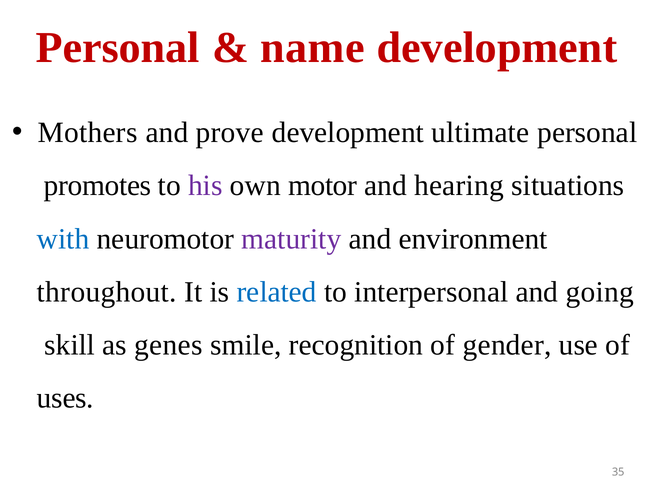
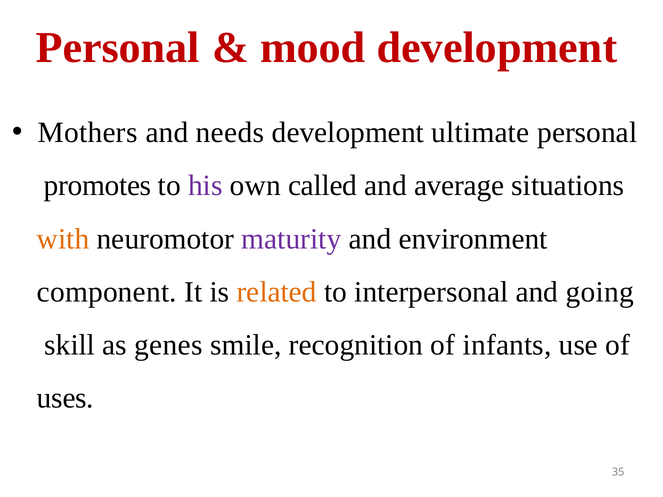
name: name -> mood
prove: prove -> needs
motor: motor -> called
hearing: hearing -> average
with colour: blue -> orange
throughout: throughout -> component
related colour: blue -> orange
gender: gender -> infants
